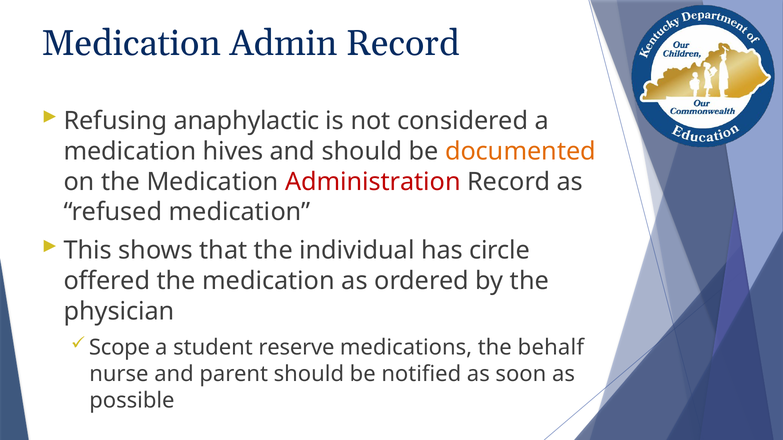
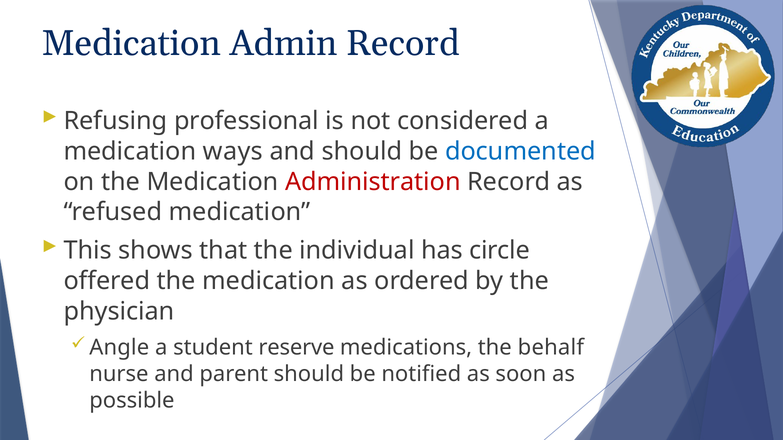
anaphylactic: anaphylactic -> professional
hives: hives -> ways
documented colour: orange -> blue
Scope: Scope -> Angle
